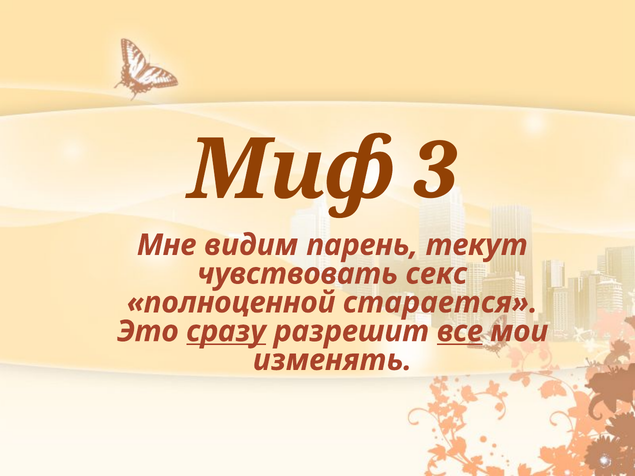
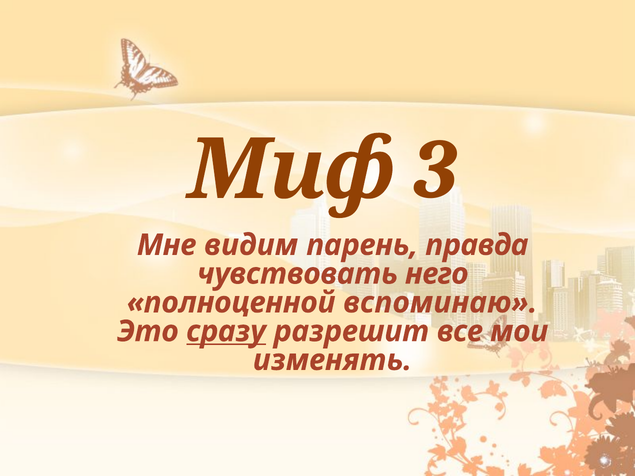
текут: текут -> правда
секс: секс -> него
старается: старается -> вспоминаю
все underline: present -> none
